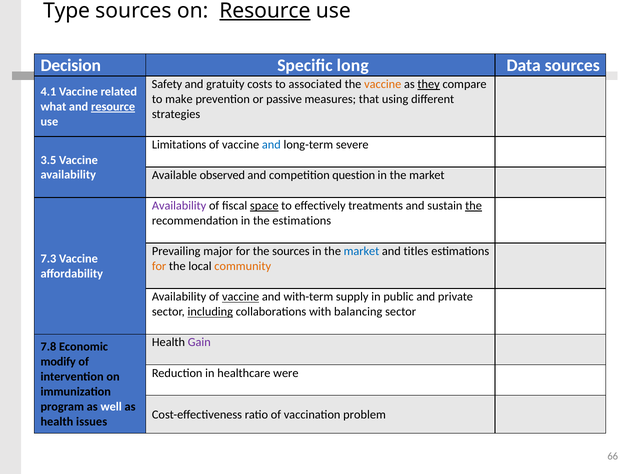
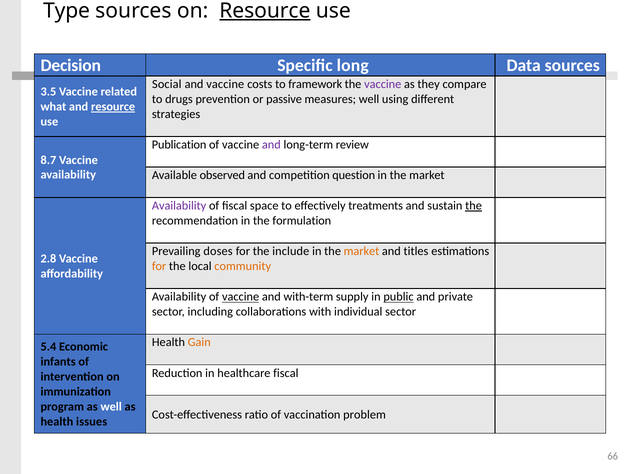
Safety: Safety -> Social
and gratuity: gratuity -> vaccine
associated: associated -> framework
vaccine at (383, 84) colour: orange -> purple
they underline: present -> none
4.1: 4.1 -> 3.5
make: make -> drugs
measures that: that -> well
Limitations: Limitations -> Publication
and at (271, 145) colour: blue -> purple
severe: severe -> review
3.5: 3.5 -> 8.7
space underline: present -> none
the estimations: estimations -> formulation
major: major -> doses
the sources: sources -> include
market at (361, 251) colour: blue -> orange
7.3: 7.3 -> 2.8
public underline: none -> present
including underline: present -> none
balancing: balancing -> individual
Gain colour: purple -> orange
7.8: 7.8 -> 5.4
modify: modify -> infants
healthcare were: were -> fiscal
